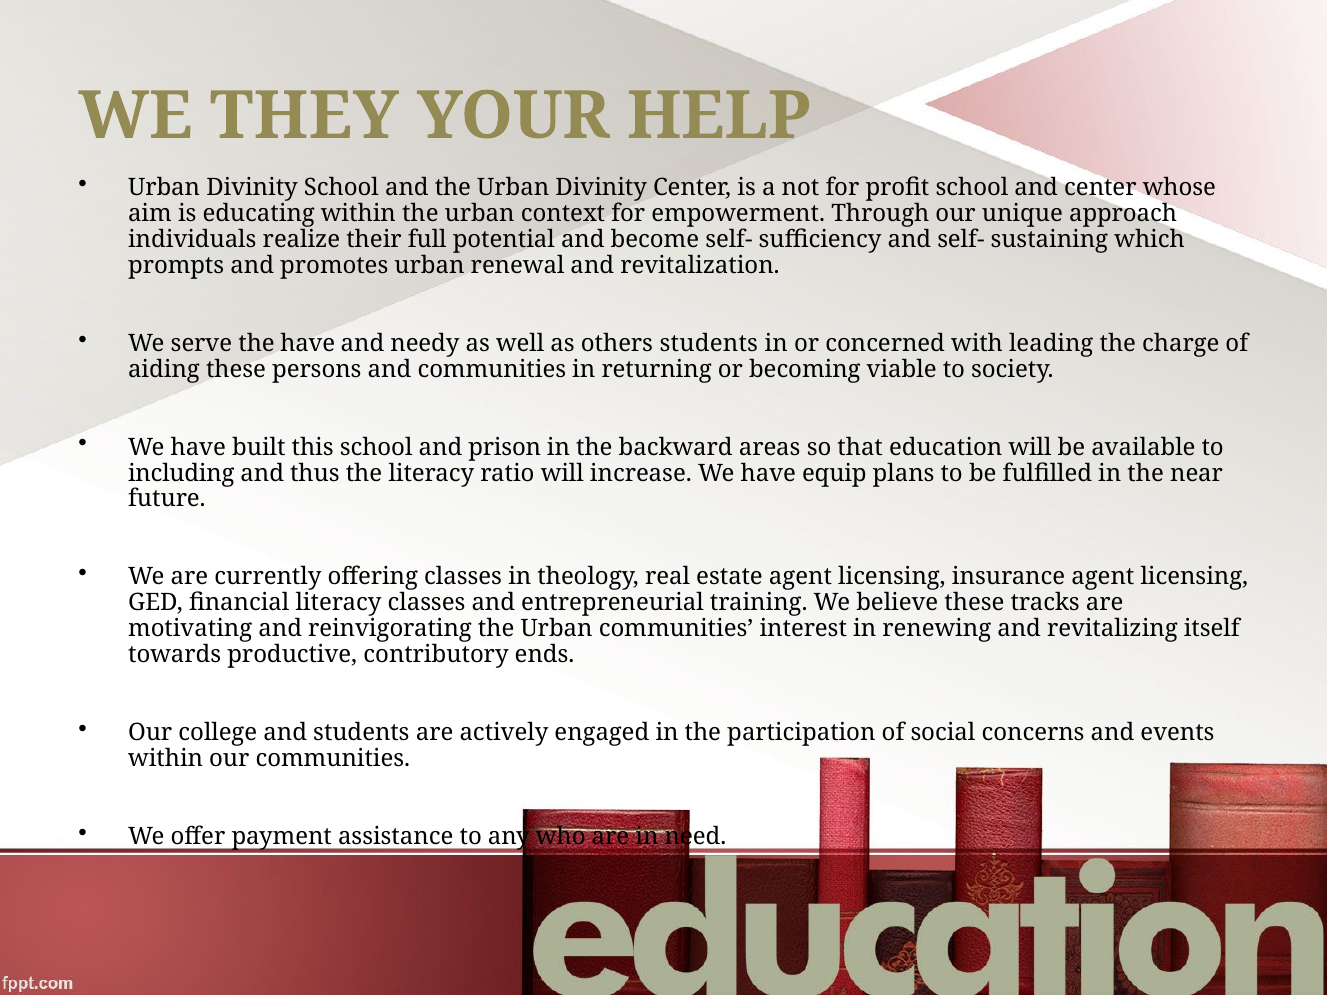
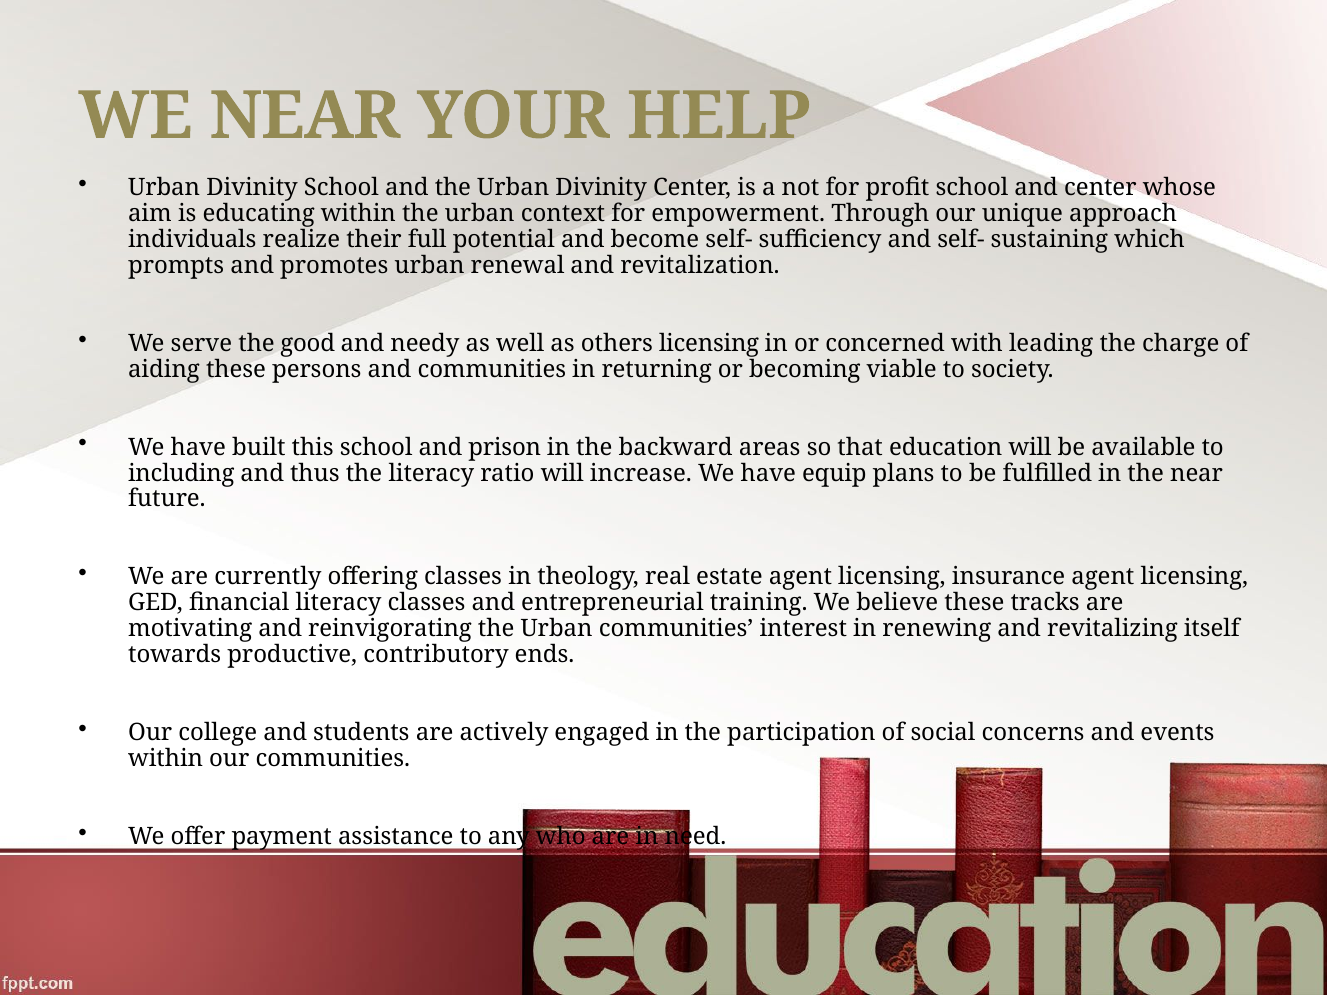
WE THEY: THEY -> NEAR
the have: have -> good
others students: students -> licensing
